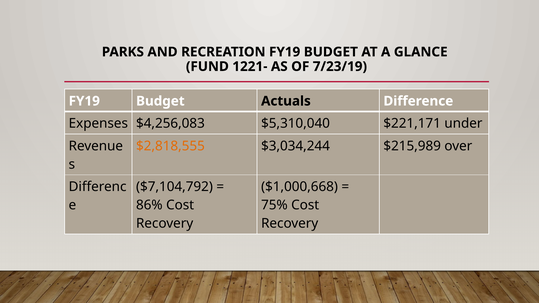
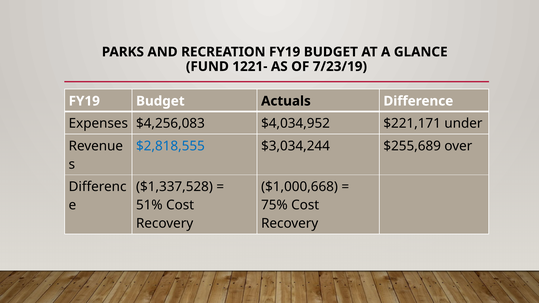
$5,310,040: $5,310,040 -> $4,034,952
$2,818,555 colour: orange -> blue
$215,989: $215,989 -> $255,689
$7,104,792: $7,104,792 -> $1,337,528
86%: 86% -> 51%
